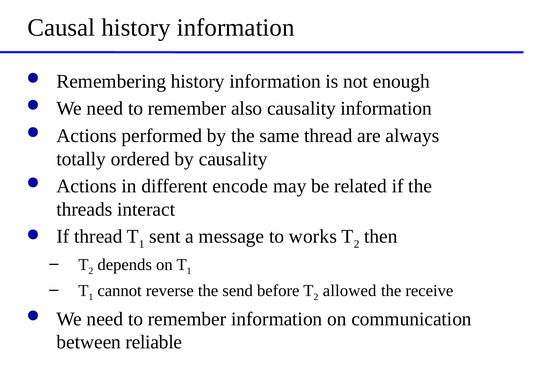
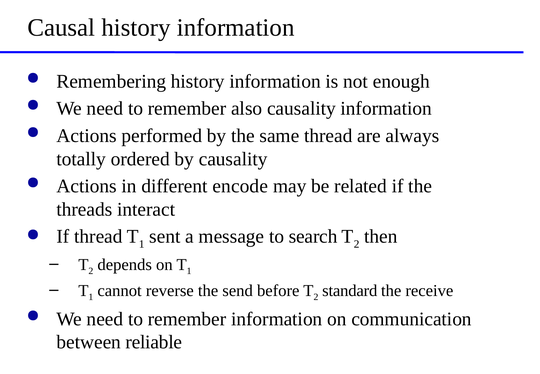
works: works -> search
allowed: allowed -> standard
